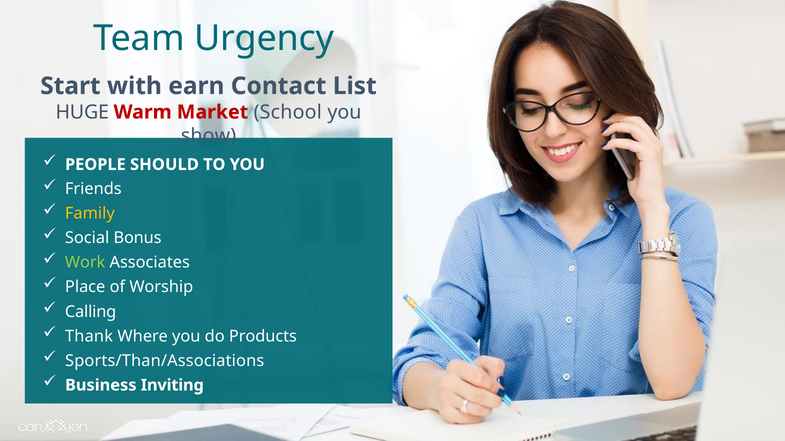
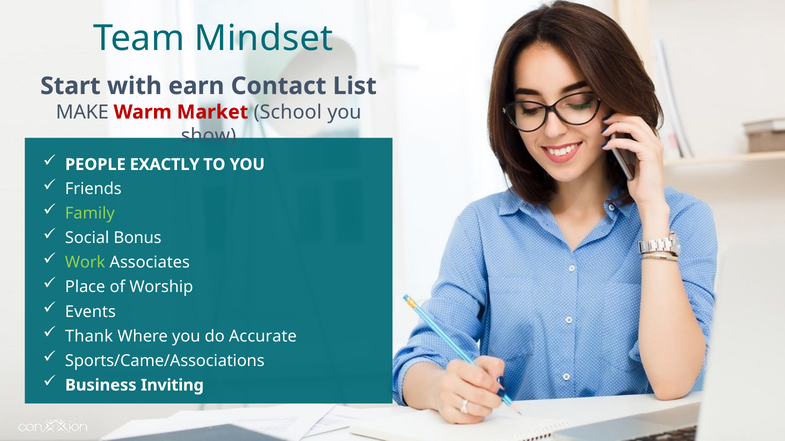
Urgency: Urgency -> Mindset
HUGE: HUGE -> MAKE
SHOULD: SHOULD -> EXACTLY
Family colour: yellow -> light green
Calling: Calling -> Events
Products: Products -> Accurate
Sports/Than/Associations: Sports/Than/Associations -> Sports/Came/Associations
